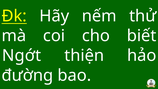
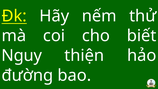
Ngớt: Ngớt -> Nguy
